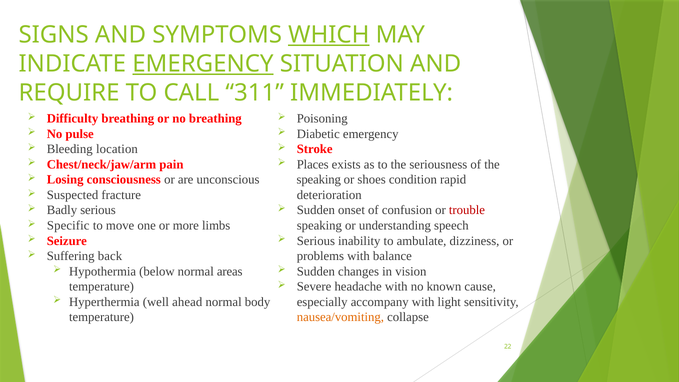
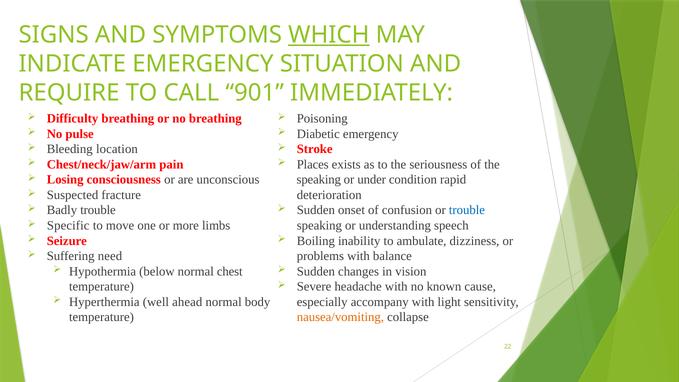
EMERGENCY at (203, 64) underline: present -> none
311: 311 -> 901
shoes: shoes -> under
Badly serious: serious -> trouble
trouble at (467, 210) colour: red -> blue
Serious at (316, 241): Serious -> Boiling
back: back -> need
areas: areas -> chest
